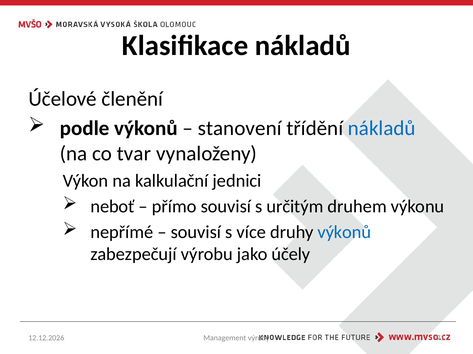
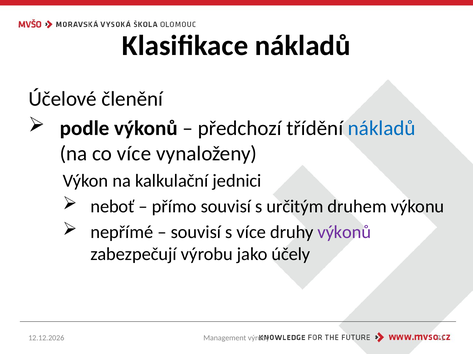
stanovení: stanovení -> předchozí
co tvar: tvar -> více
výkonů at (344, 233) colour: blue -> purple
